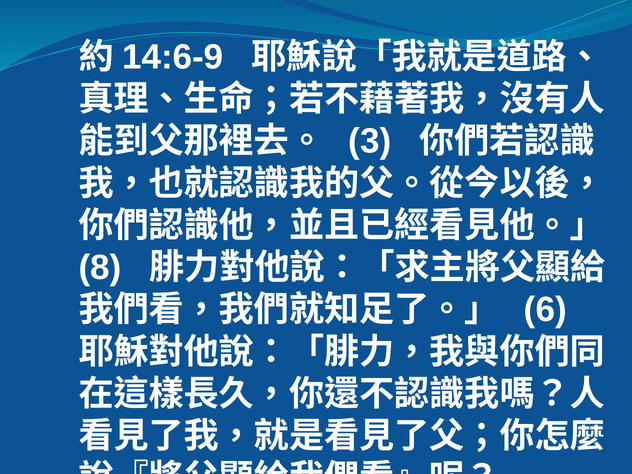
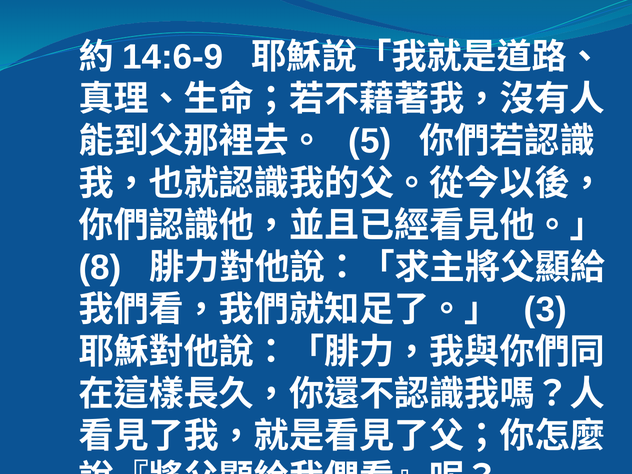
3: 3 -> 5
6: 6 -> 3
